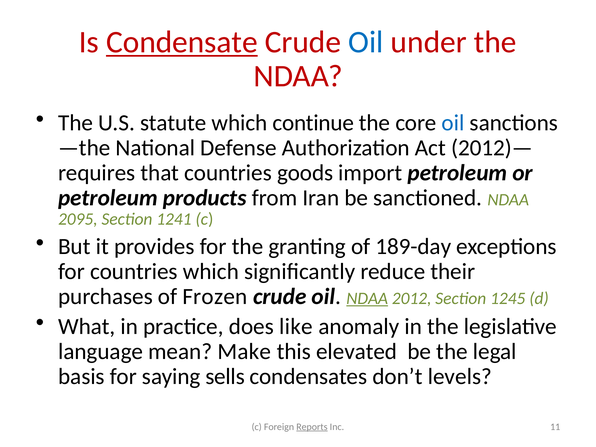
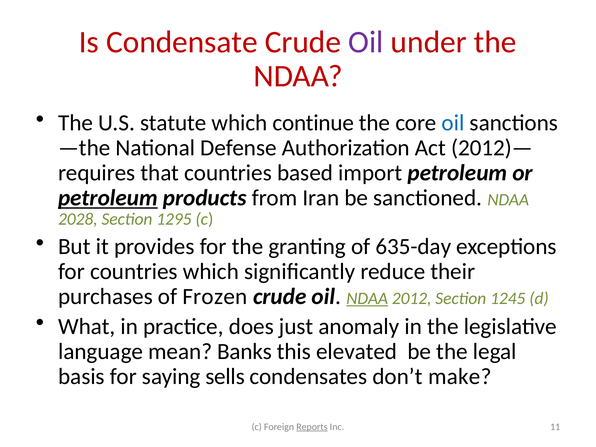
Condensate underline: present -> none
Oil at (366, 42) colour: blue -> purple
goods: goods -> based
petroleum at (108, 198) underline: none -> present
2095: 2095 -> 2028
1241: 1241 -> 1295
189-day: 189-day -> 635-day
like: like -> just
Make: Make -> Banks
levels: levels -> make
